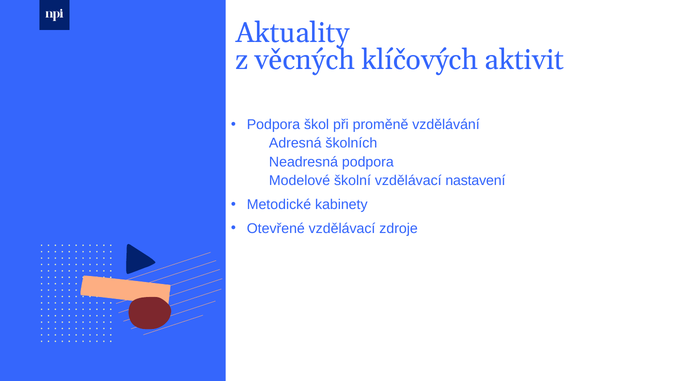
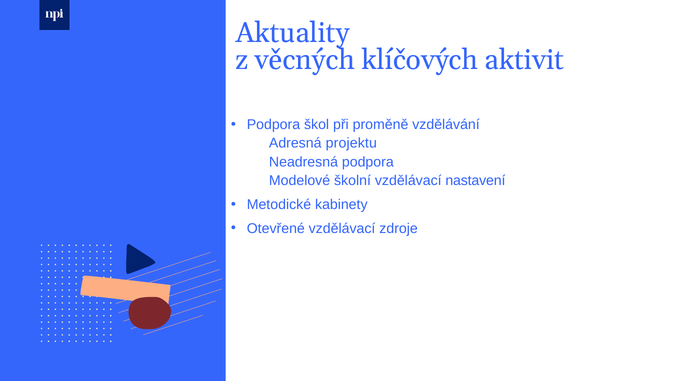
školních: školních -> projektu
